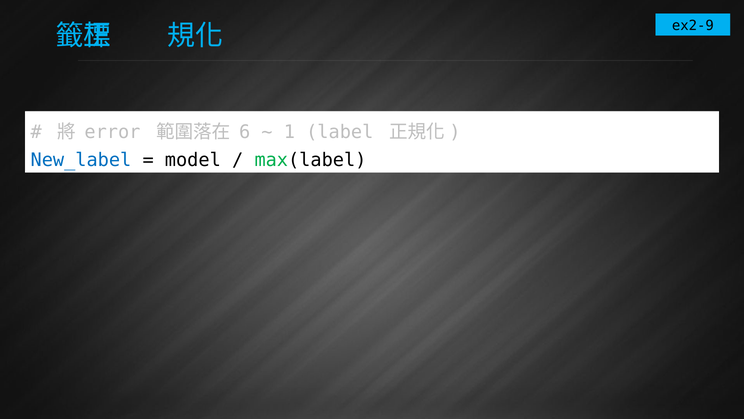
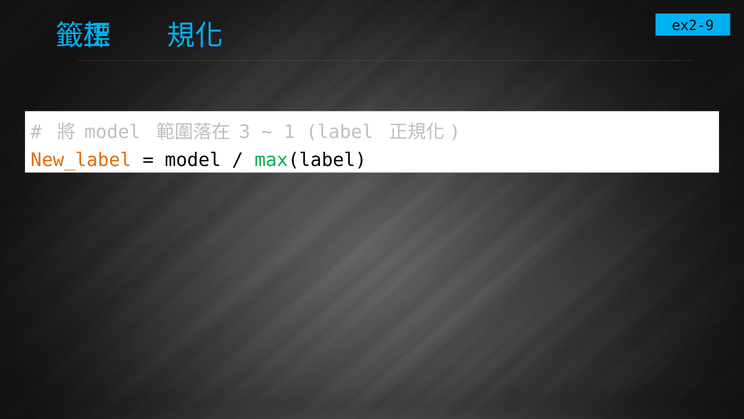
error at (112, 132): error -> model
6: 6 -> 3
New_label colour: blue -> orange
